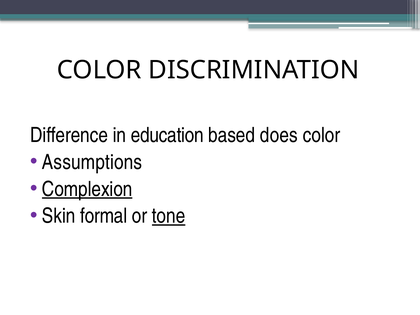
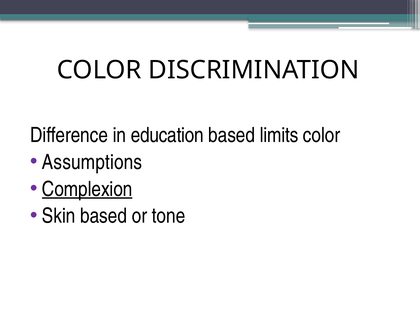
does: does -> limits
Skin formal: formal -> based
tone underline: present -> none
